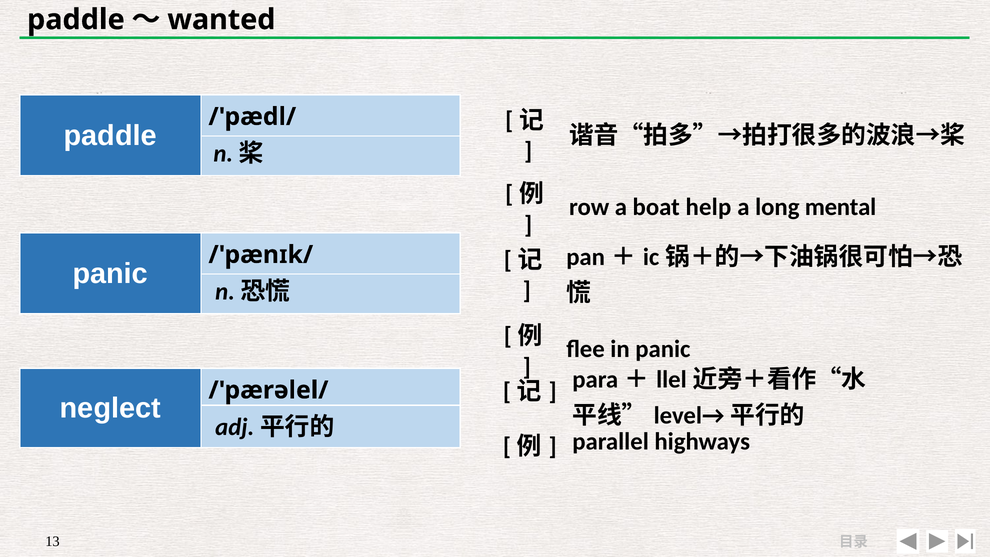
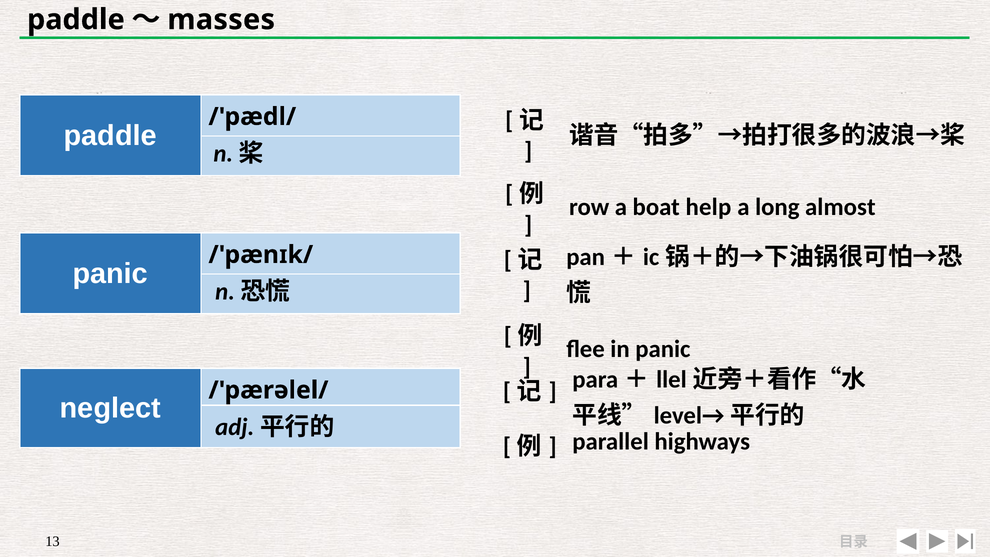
wanted: wanted -> masses
mental: mental -> almost
